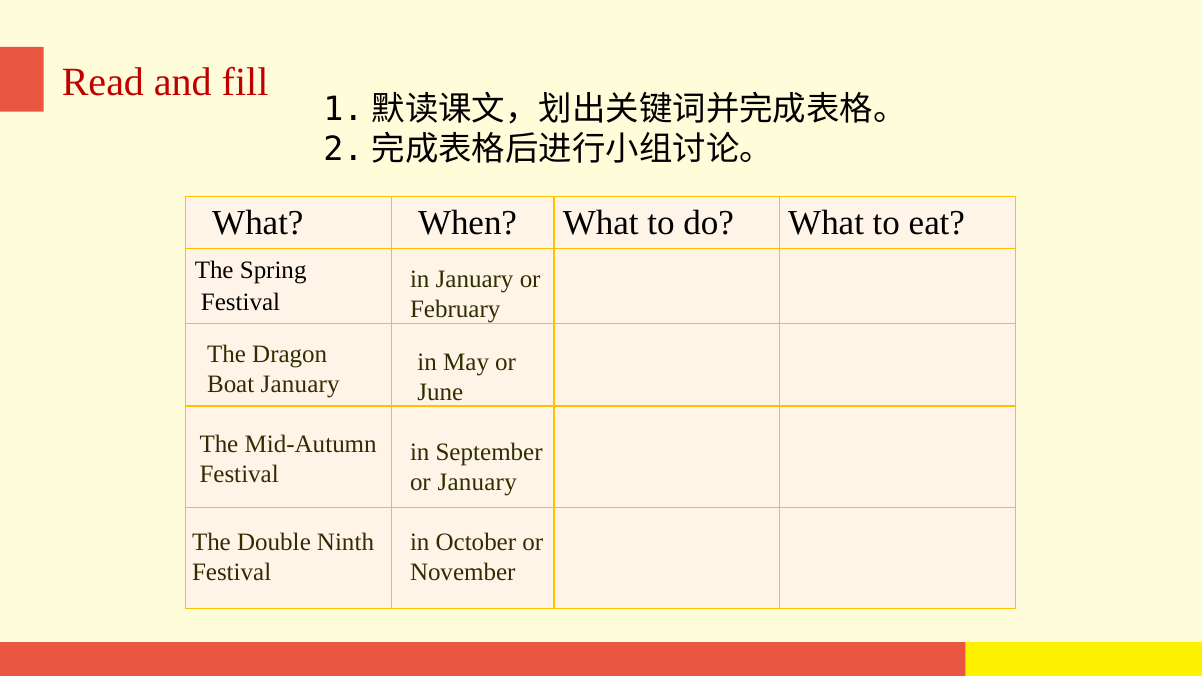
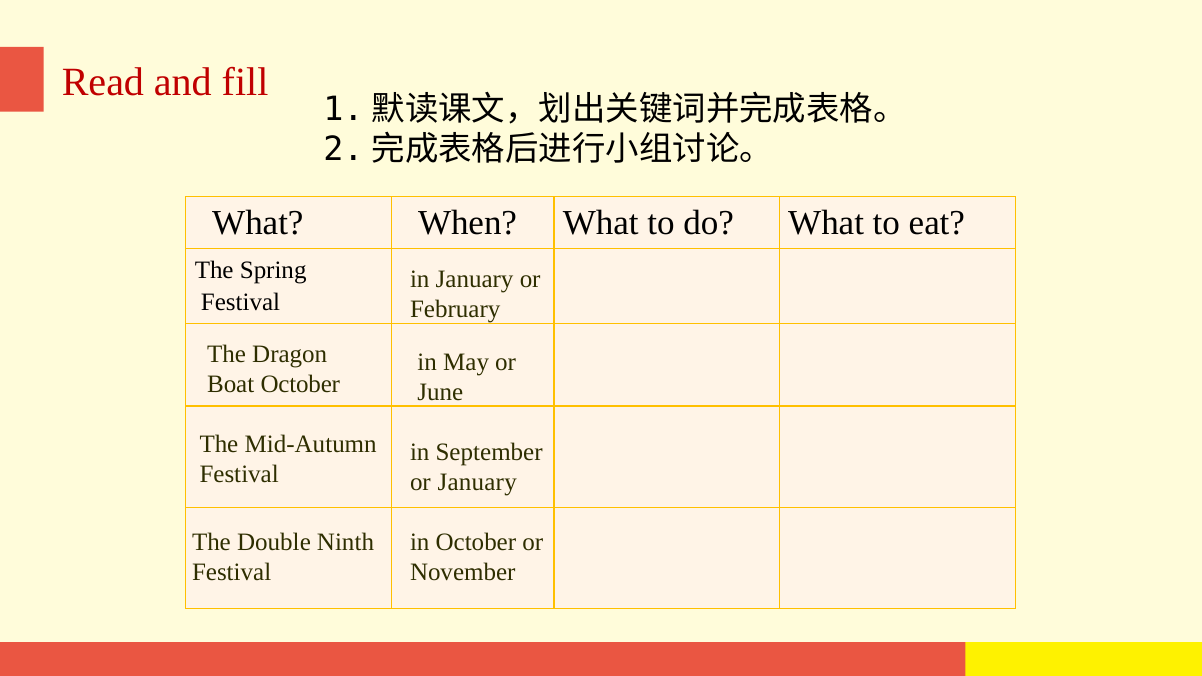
Boat January: January -> October
